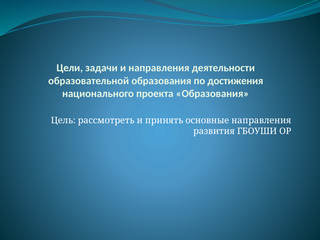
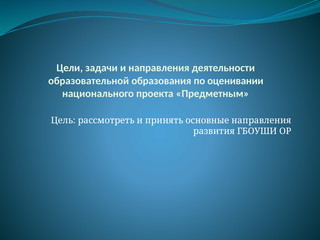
достижения: достижения -> оценивании
проекта Образования: Образования -> Предметным
